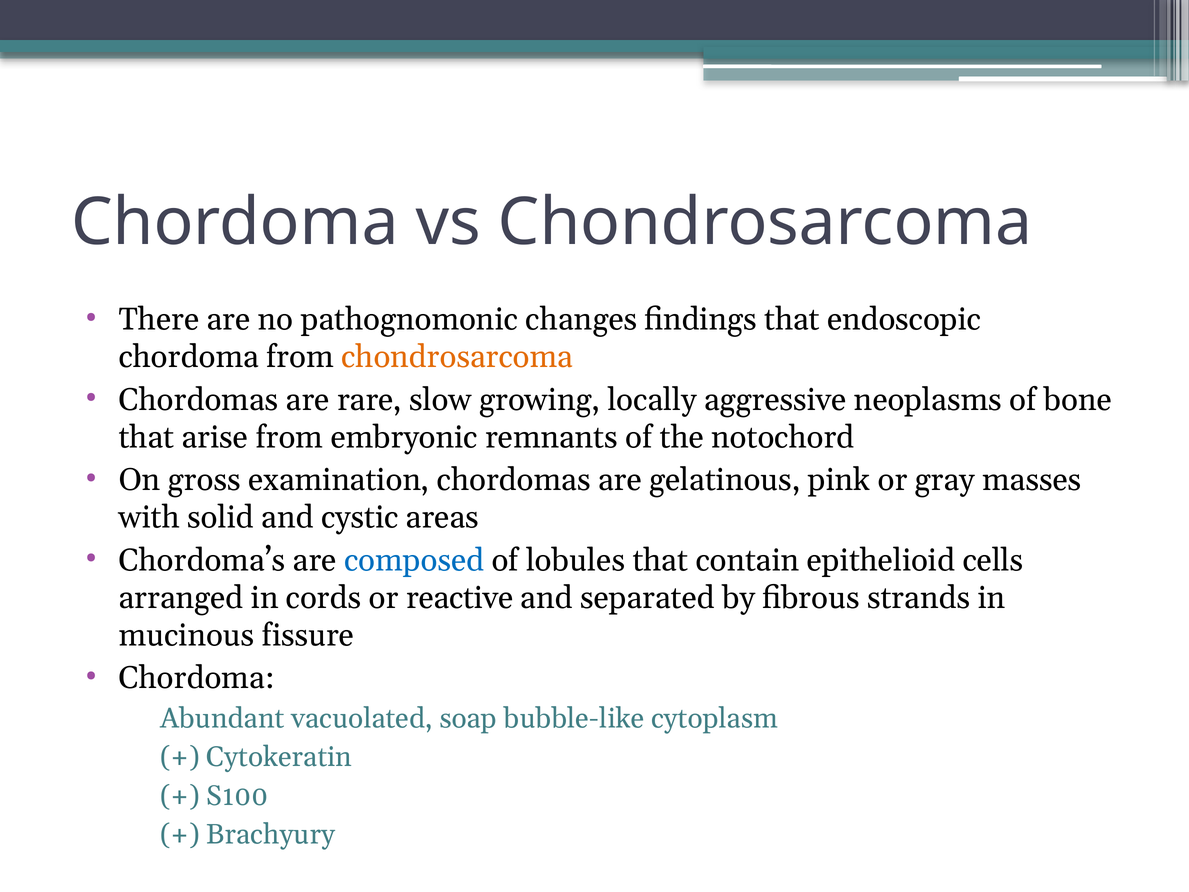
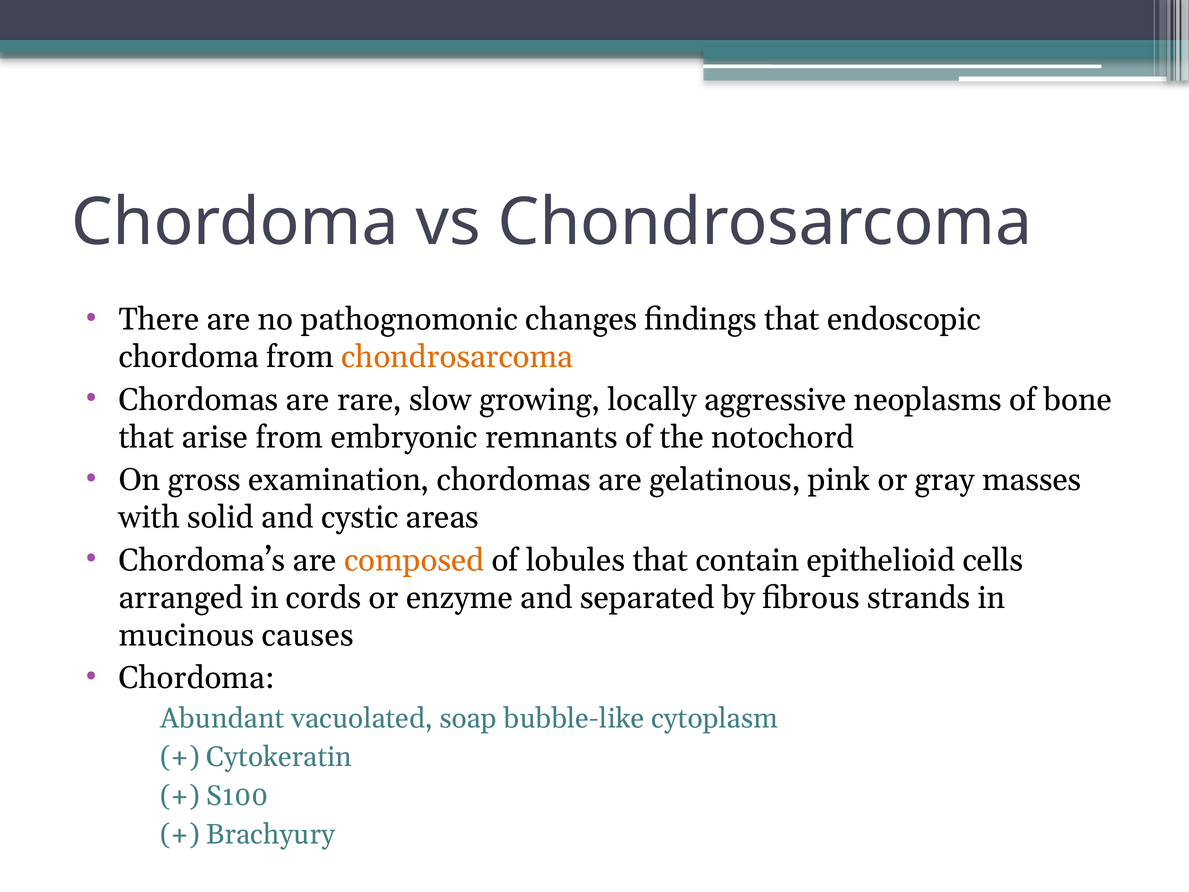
composed colour: blue -> orange
reactive: reactive -> enzyme
fissure: fissure -> causes
